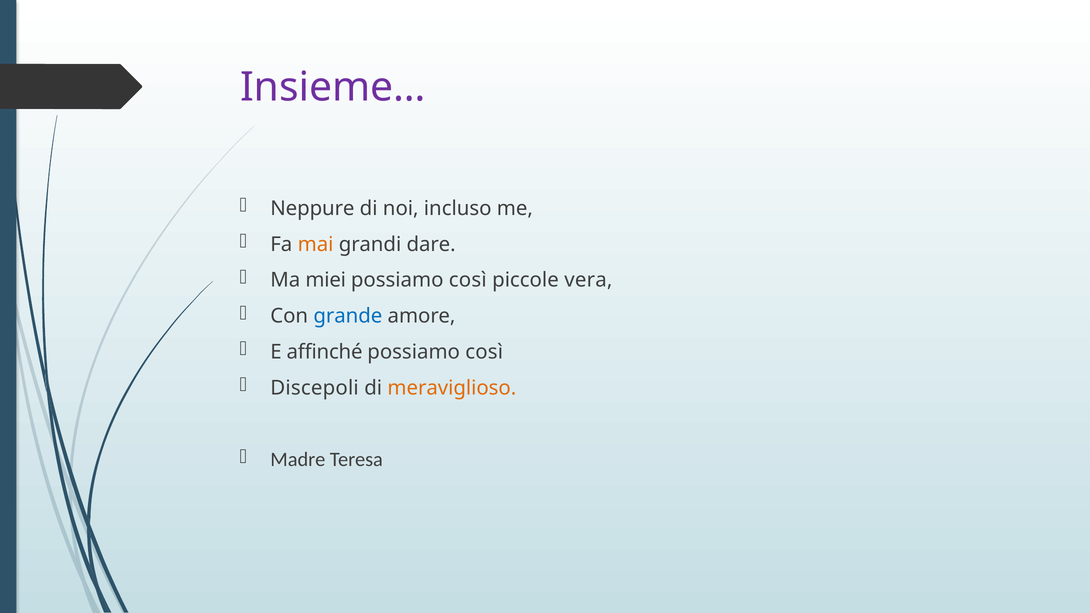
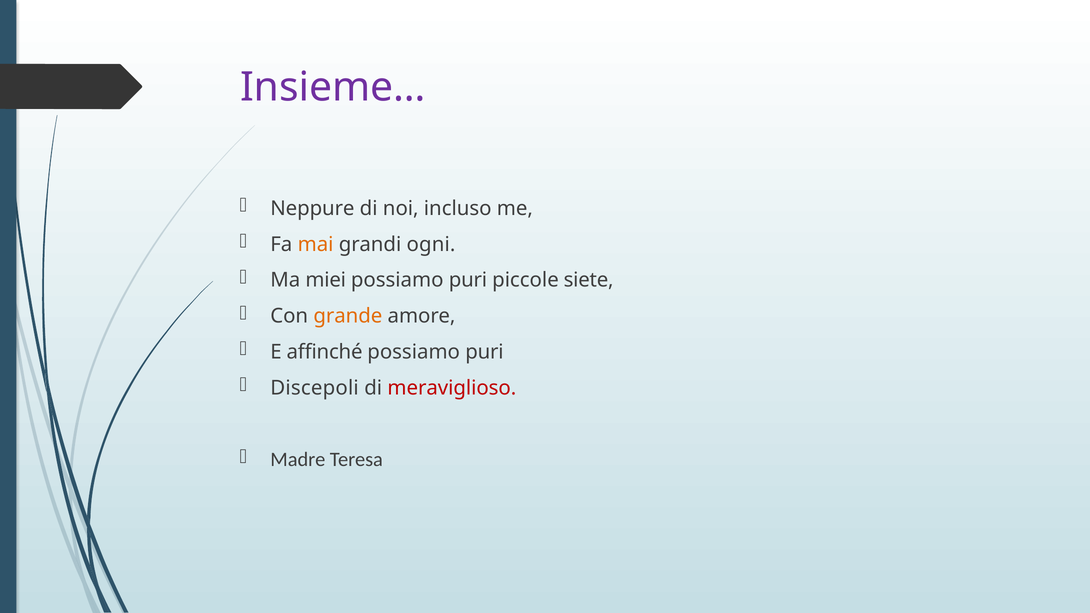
dare: dare -> ogni
così at (468, 280): così -> puri
vera: vera -> siete
grande colour: blue -> orange
così at (484, 352): così -> puri
meraviglioso colour: orange -> red
